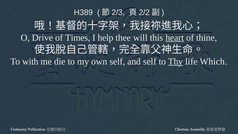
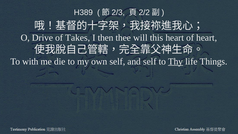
Times: Times -> Takes
help: help -> then
heart at (175, 38) underline: present -> none
of thine: thine -> heart
Which: Which -> Things
